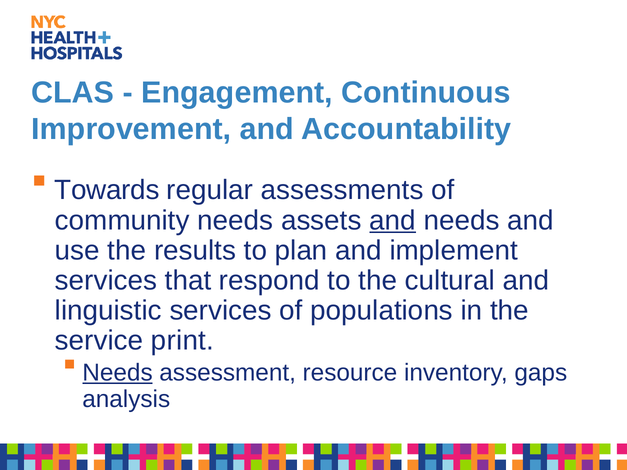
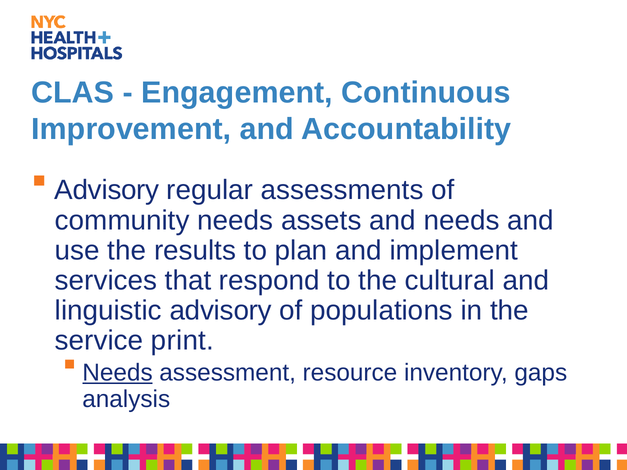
Towards at (107, 190): Towards -> Advisory
and at (393, 220) underline: present -> none
linguistic services: services -> advisory
